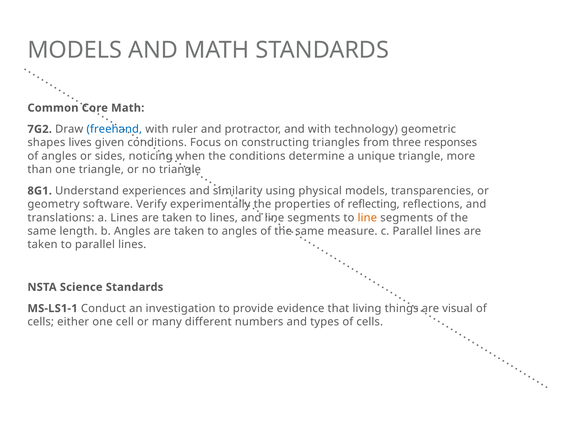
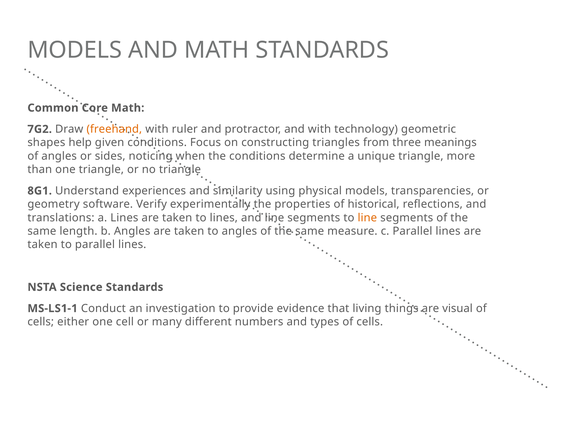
freehand colour: blue -> orange
lives: lives -> help
responses: responses -> meanings
reflecting: reflecting -> historical
